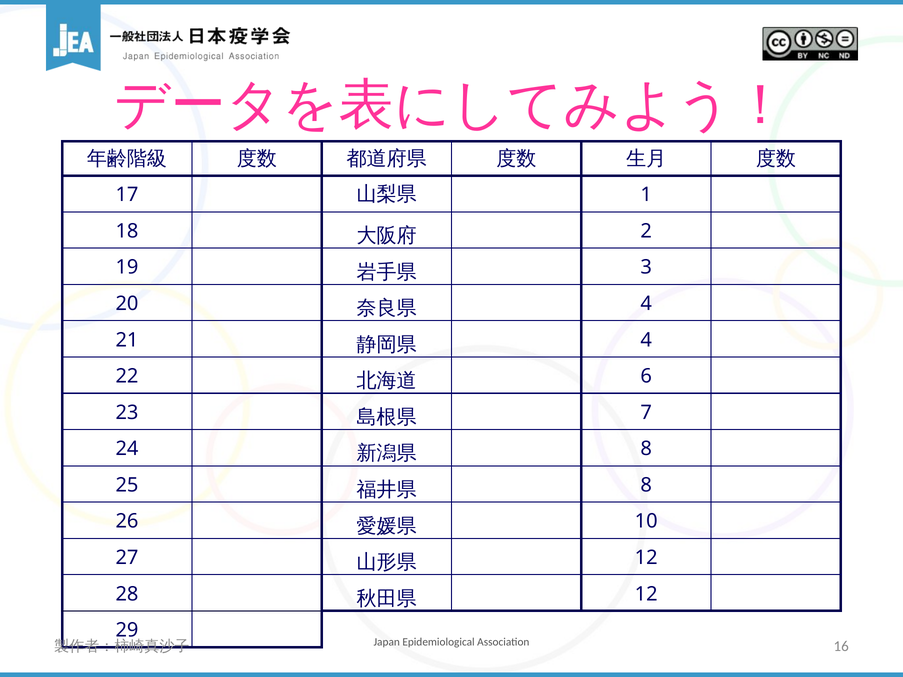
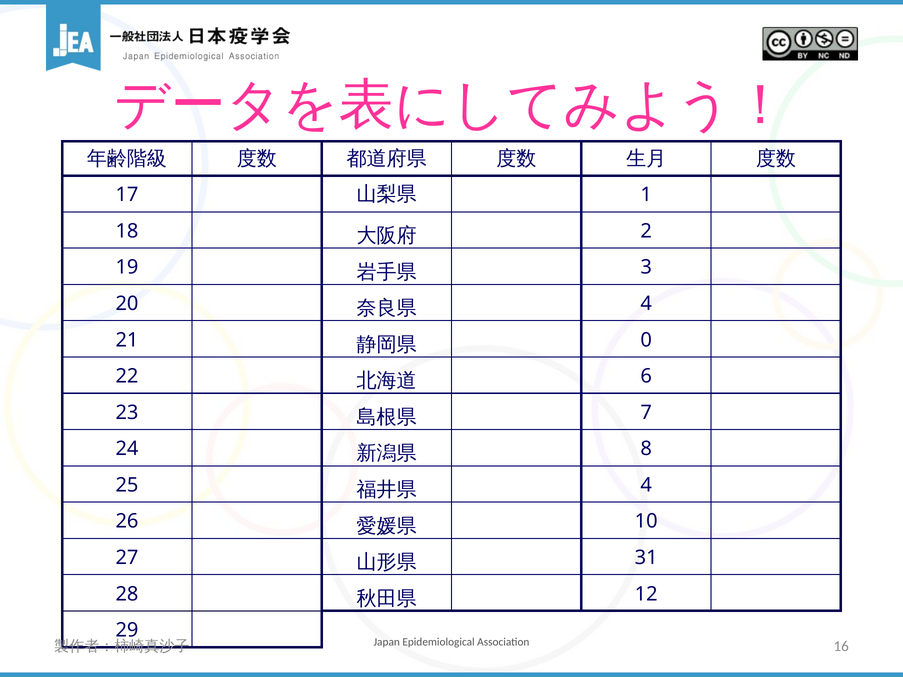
4 at (646, 340): 4 -> 0
8 at (646, 485): 8 -> 4
12 at (646, 558): 12 -> 31
